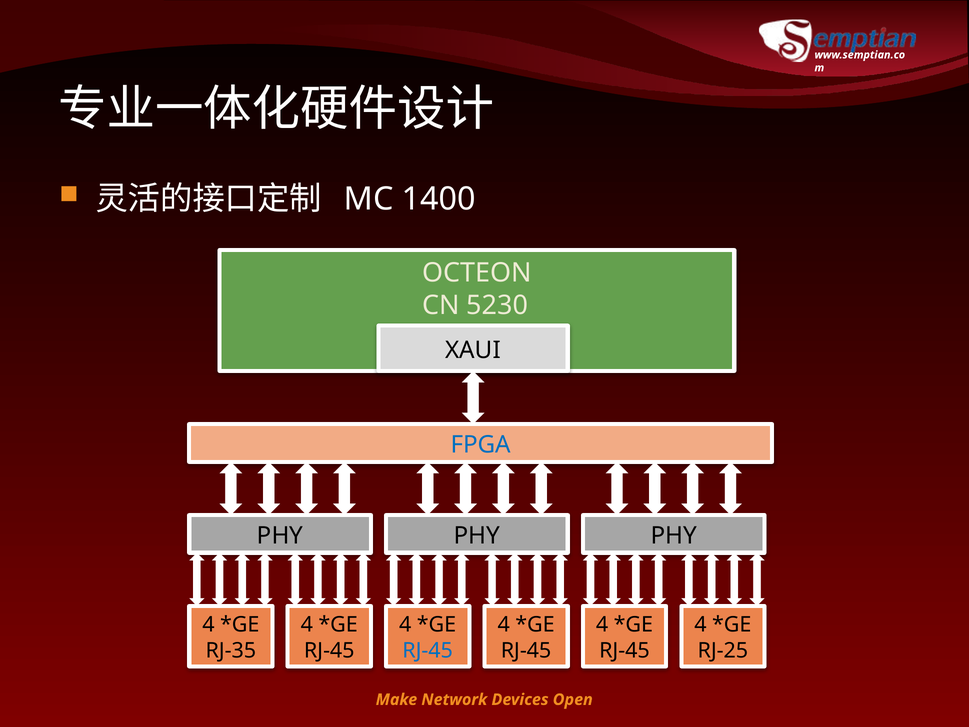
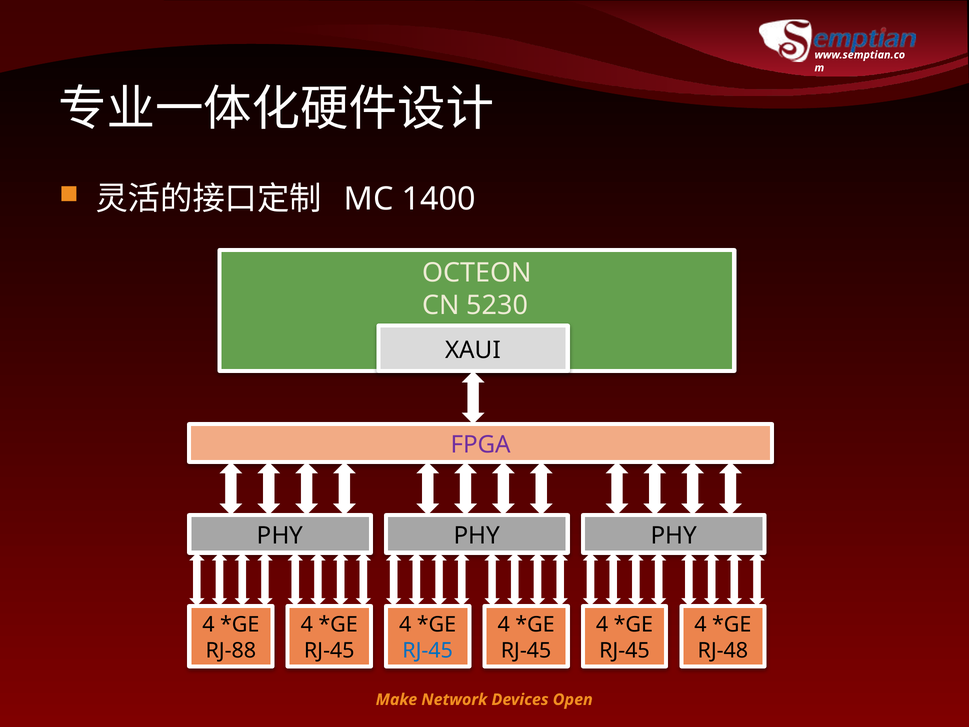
FPGA colour: blue -> purple
RJ-35: RJ-35 -> RJ-88
RJ-25: RJ-25 -> RJ-48
